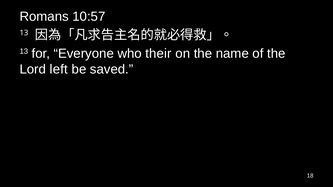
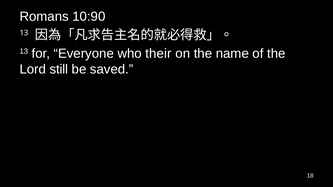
10:57: 10:57 -> 10:90
left: left -> still
